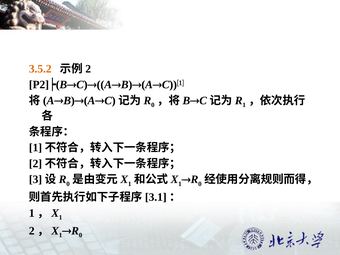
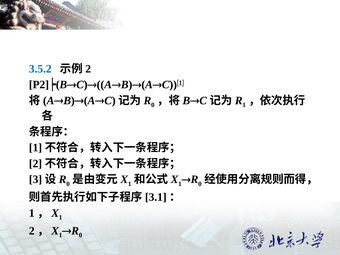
3.5.2 colour: orange -> blue
